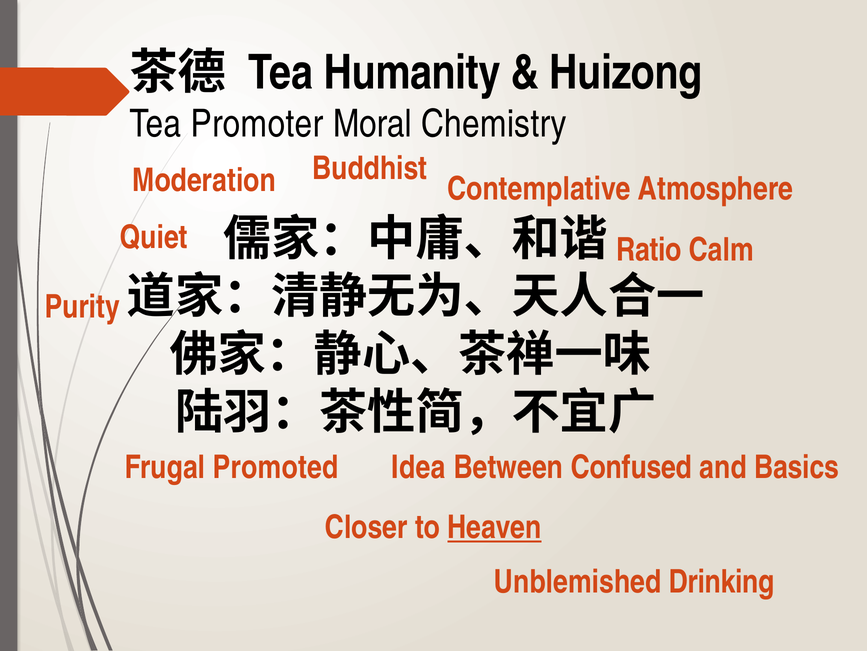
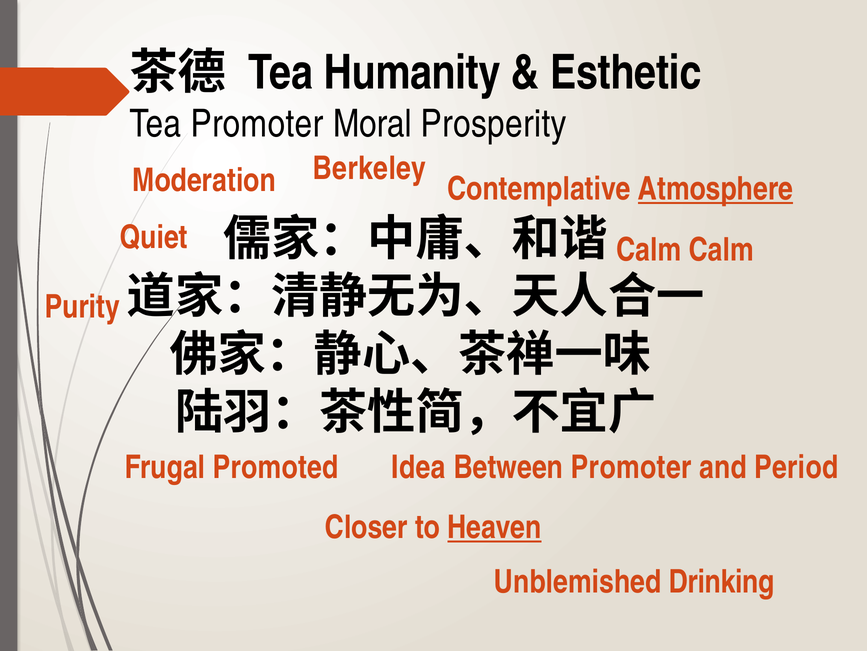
Huizong: Huizong -> Esthetic
Chemistry: Chemistry -> Prosperity
Buddhist: Buddhist -> Berkeley
Atmosphere underline: none -> present
Quiet Ratio: Ratio -> Calm
Between Confused: Confused -> Promoter
Basics: Basics -> Period
